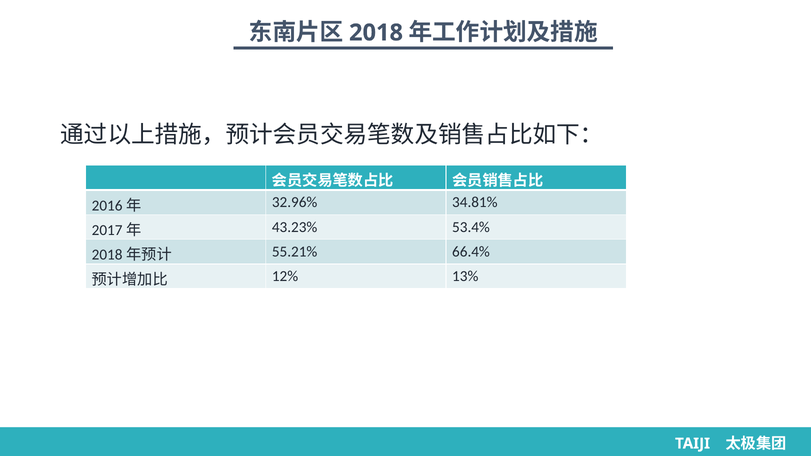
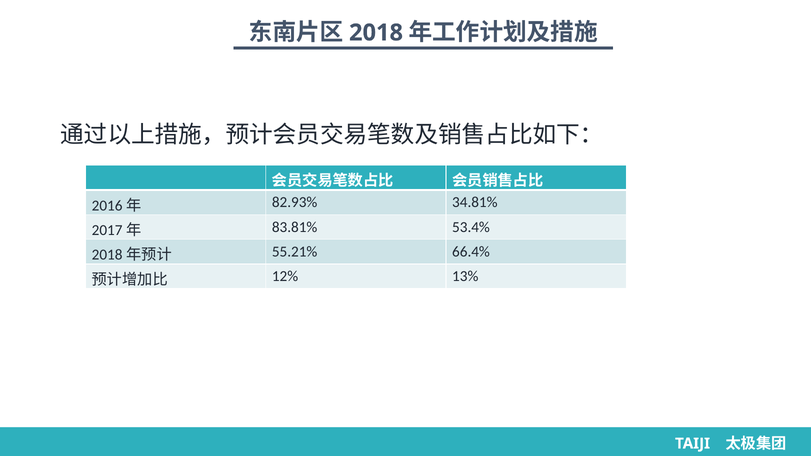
32.96%: 32.96% -> 82.93%
43.23%: 43.23% -> 83.81%
